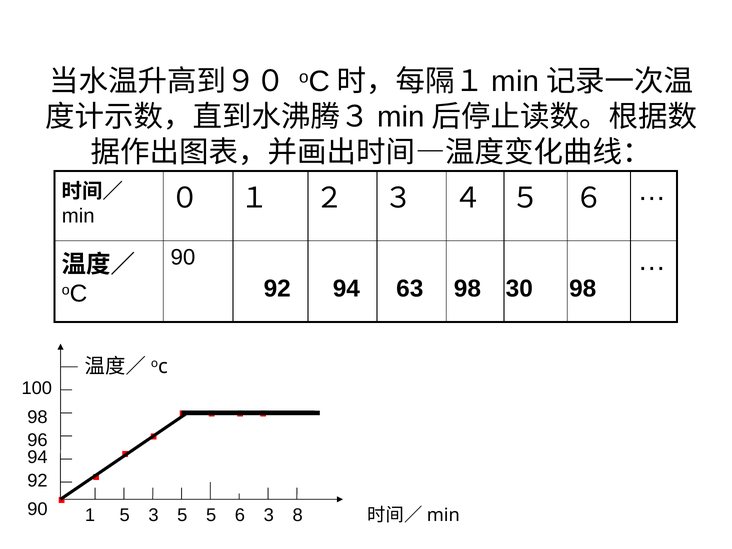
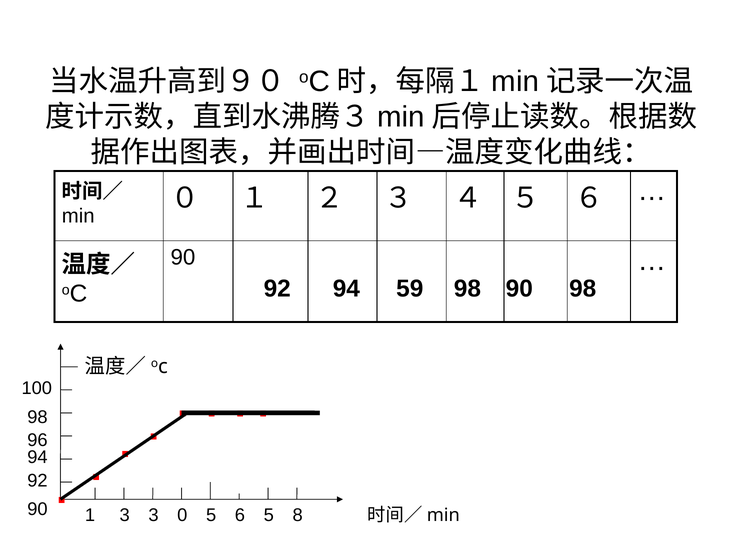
63: 63 -> 59
30 at (519, 289): 30 -> 90
1 5: 5 -> 3
3 5: 5 -> 0
6 3: 3 -> 5
